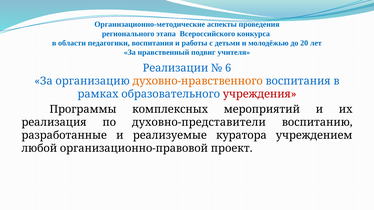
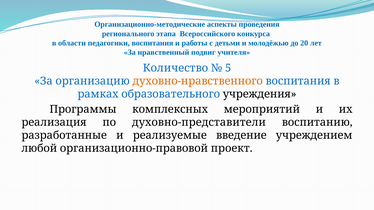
Реализации: Реализации -> Количество
6: 6 -> 5
учреждения colour: red -> black
куратора: куратора -> введение
